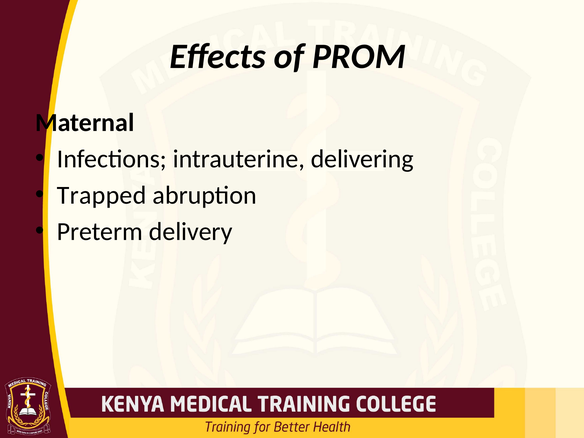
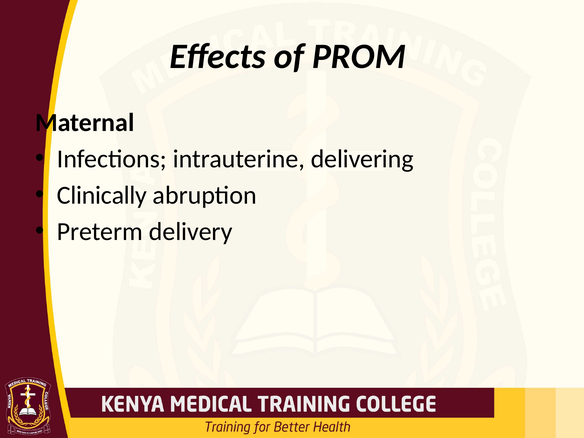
Trapped: Trapped -> Clinically
